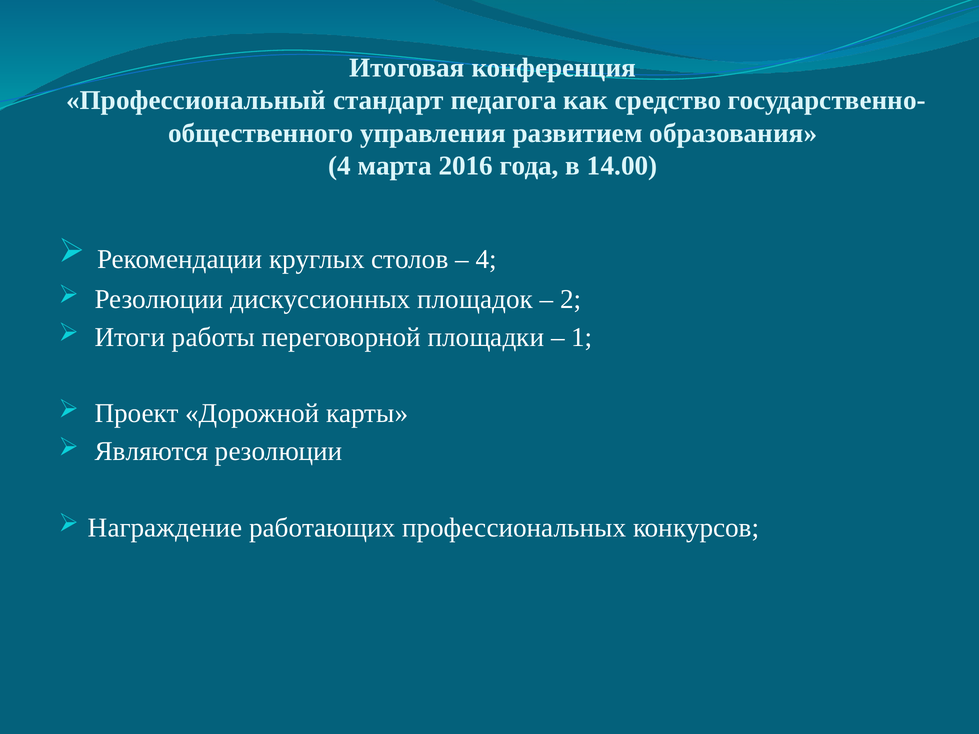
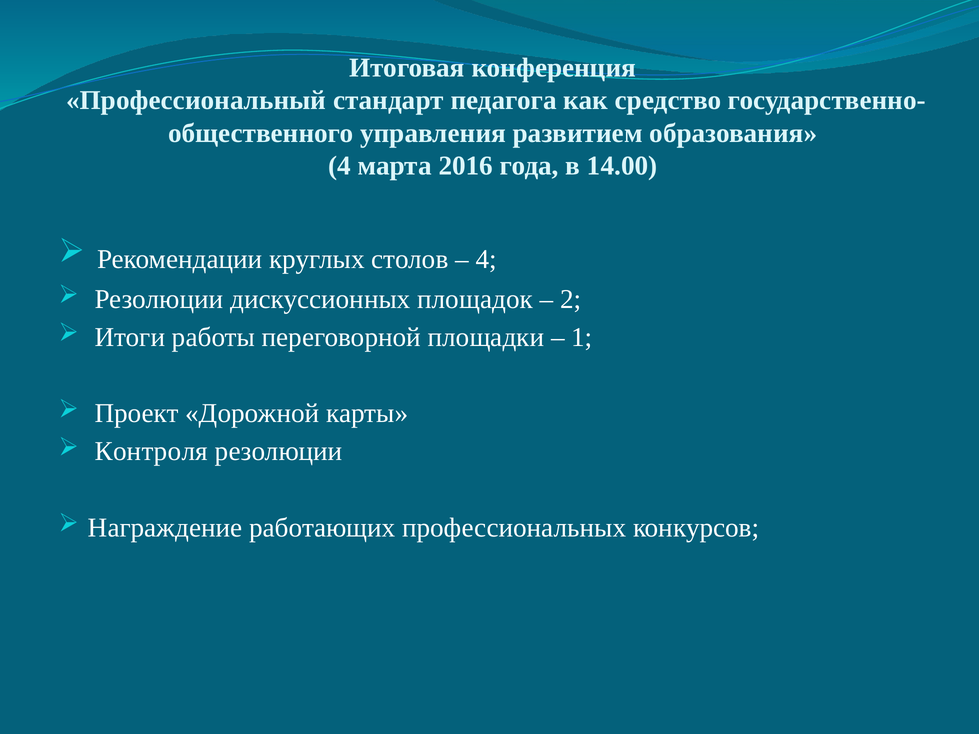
Являются: Являются -> Контроля
